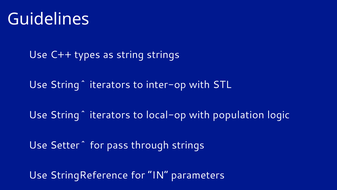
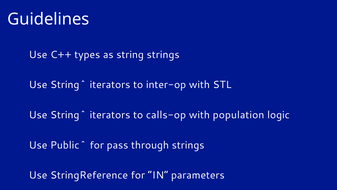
local-op: local-op -> calls-op
Setter^: Setter^ -> Public^
